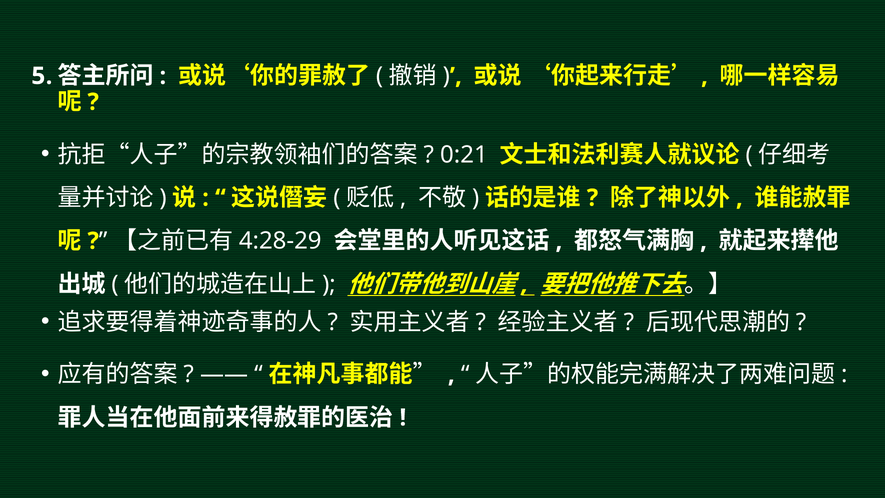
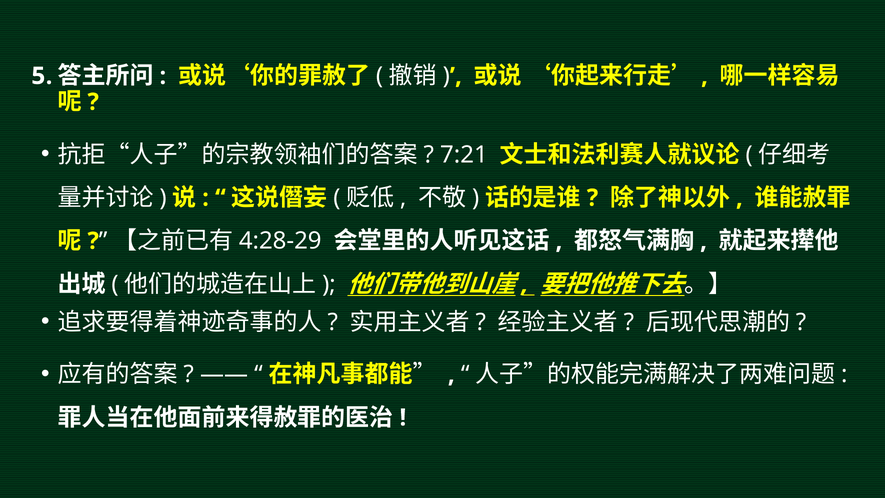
0:21: 0:21 -> 7:21
